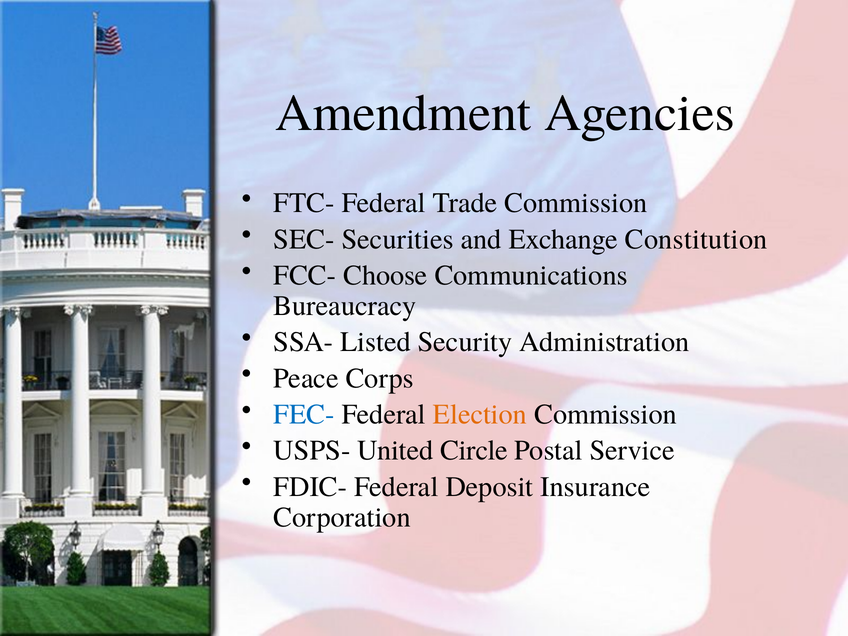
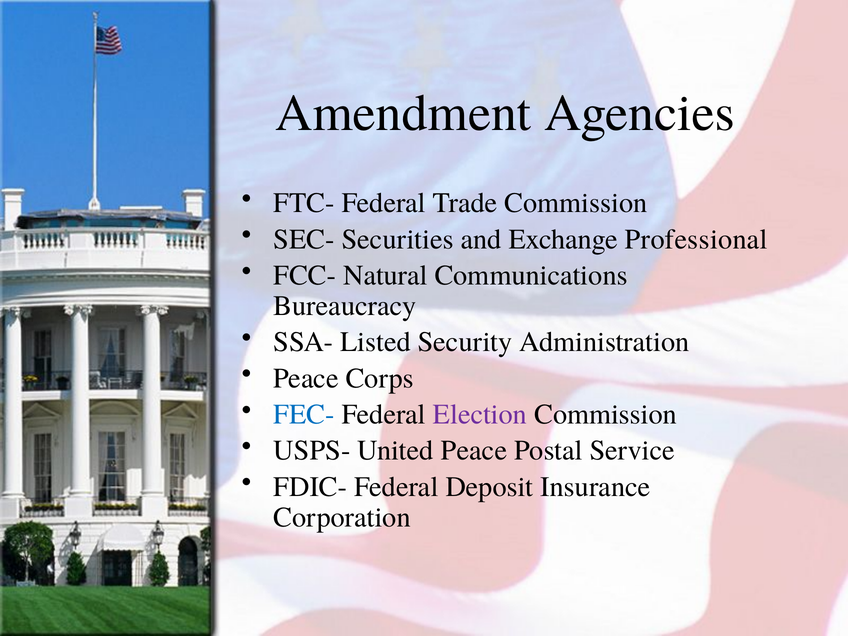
Constitution: Constitution -> Professional
Choose: Choose -> Natural
Election colour: orange -> purple
United Circle: Circle -> Peace
